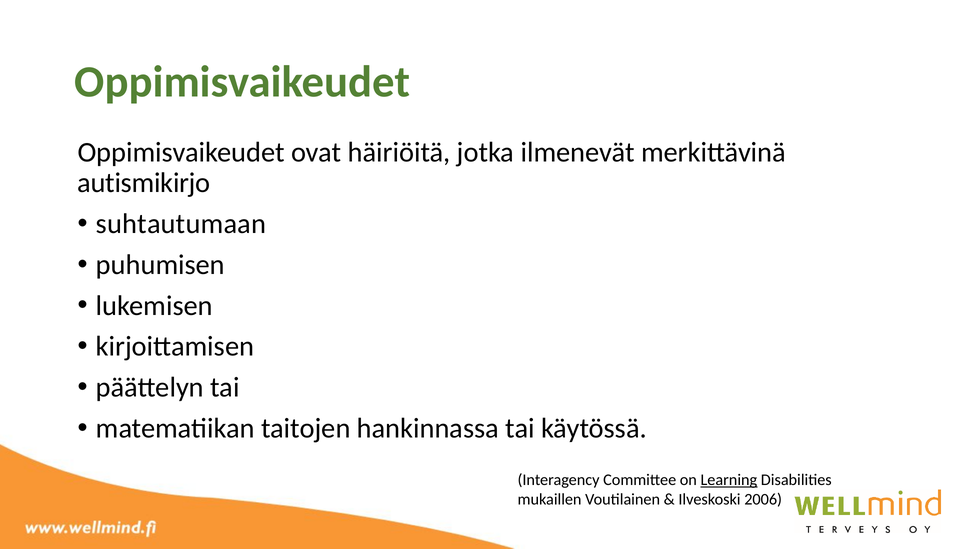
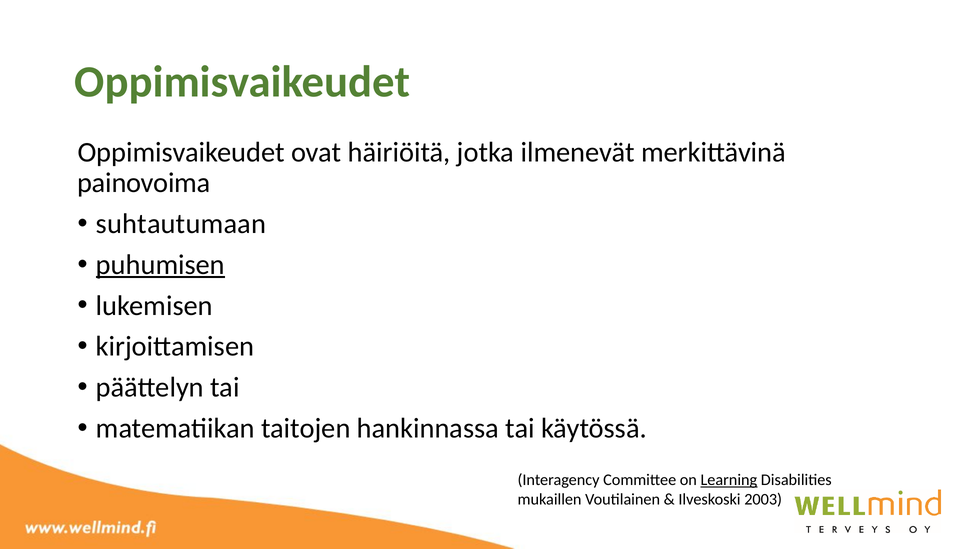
autismikirjo: autismikirjo -> painovoima
puhumisen underline: none -> present
2006: 2006 -> 2003
